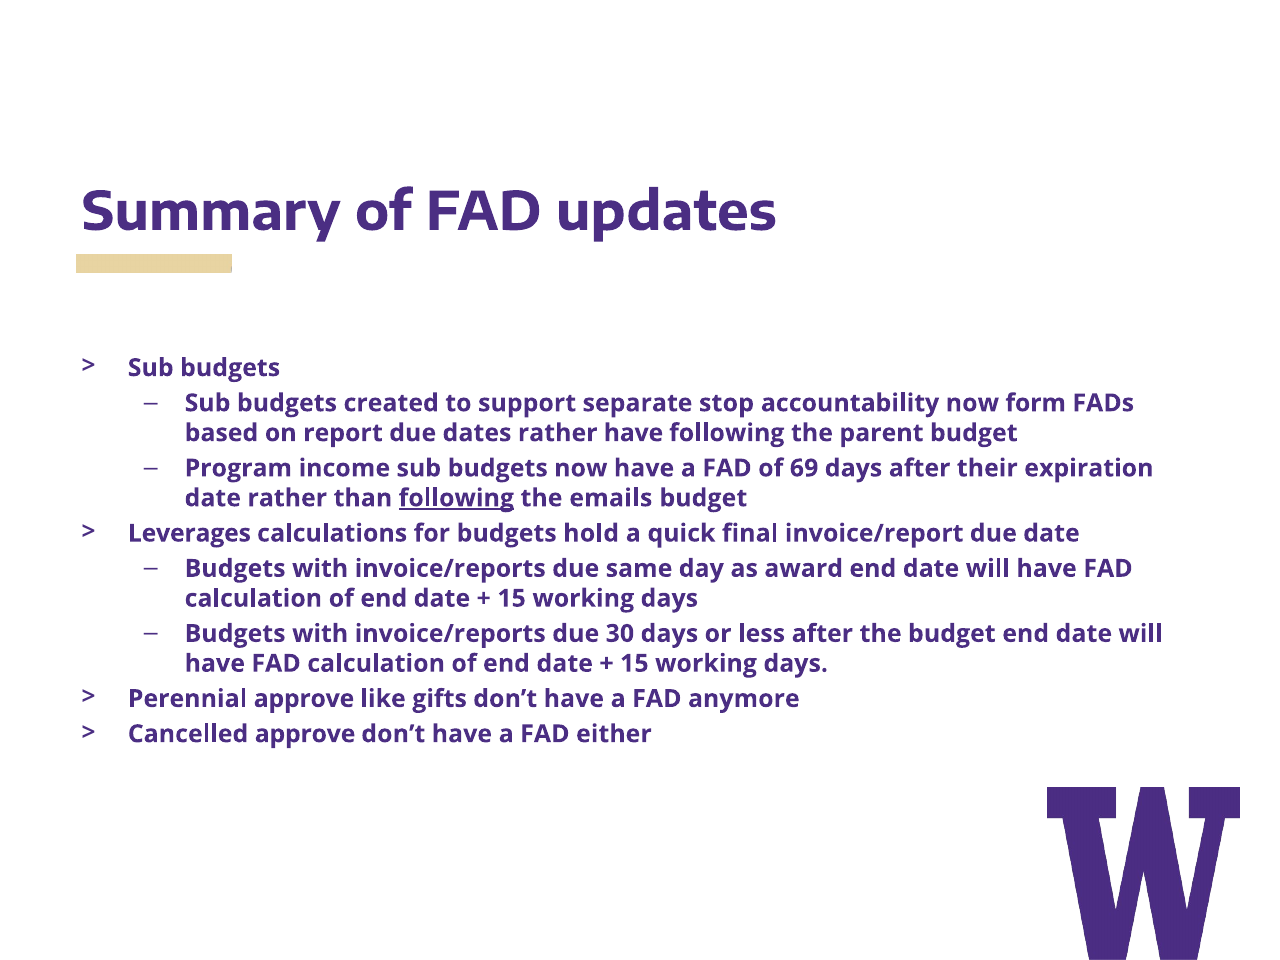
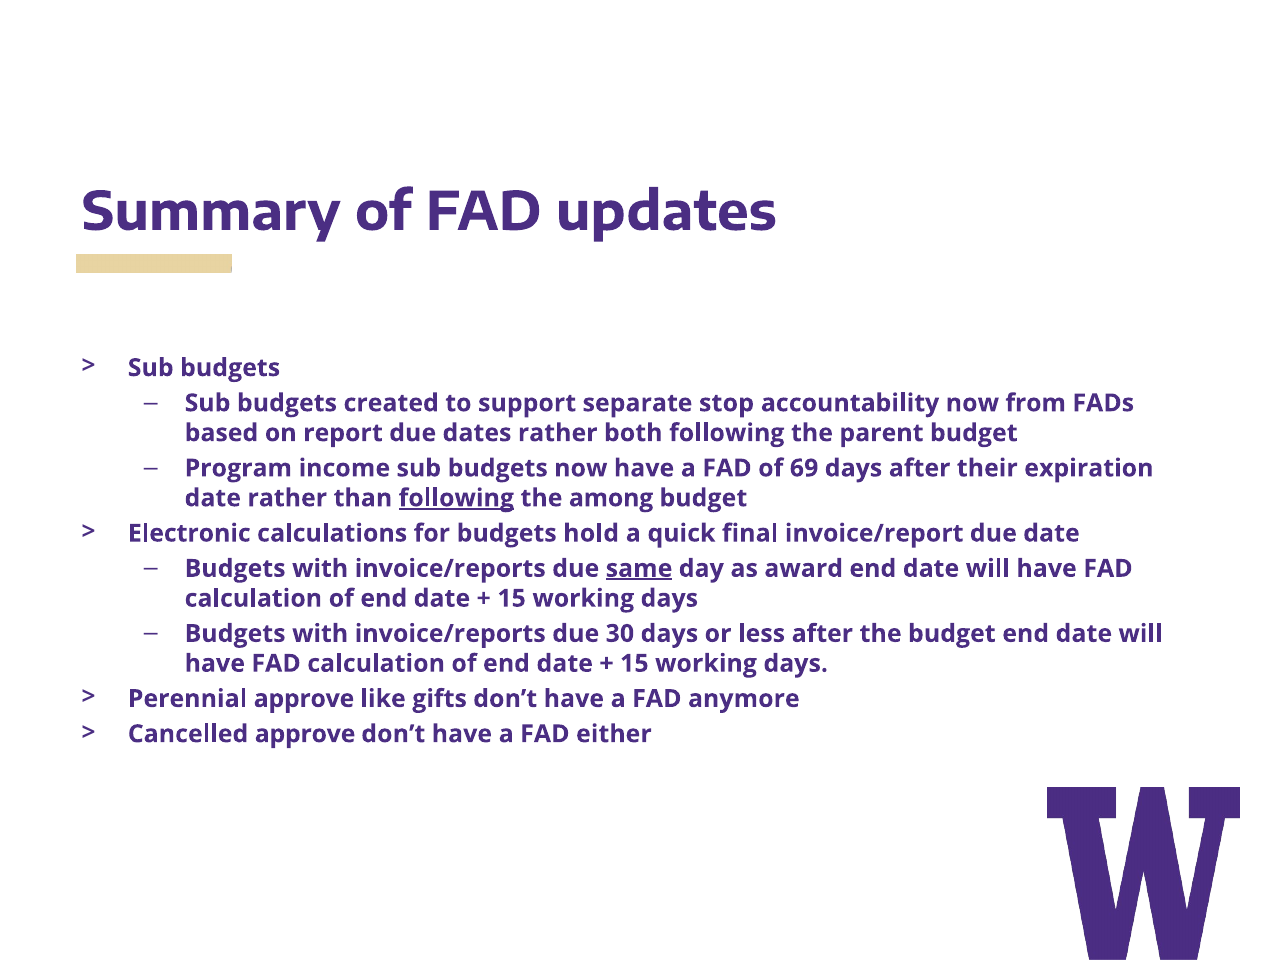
form: form -> from
rather have: have -> both
emails: emails -> among
Leverages: Leverages -> Electronic
same underline: none -> present
